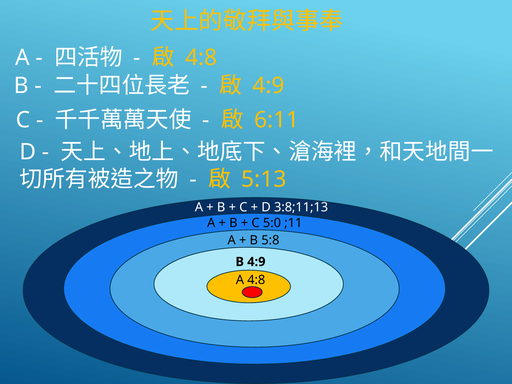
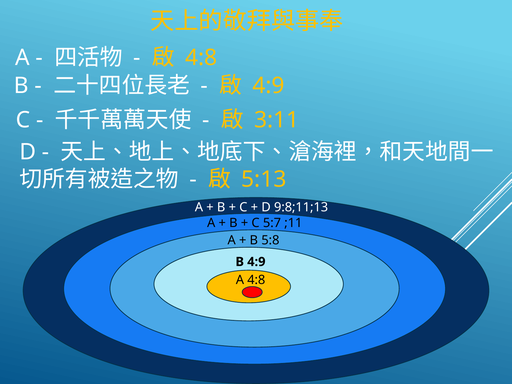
6:11: 6:11 -> 3:11
3:8;11;13: 3:8;11;13 -> 9:8;11;13
5:0: 5:0 -> 5:7
